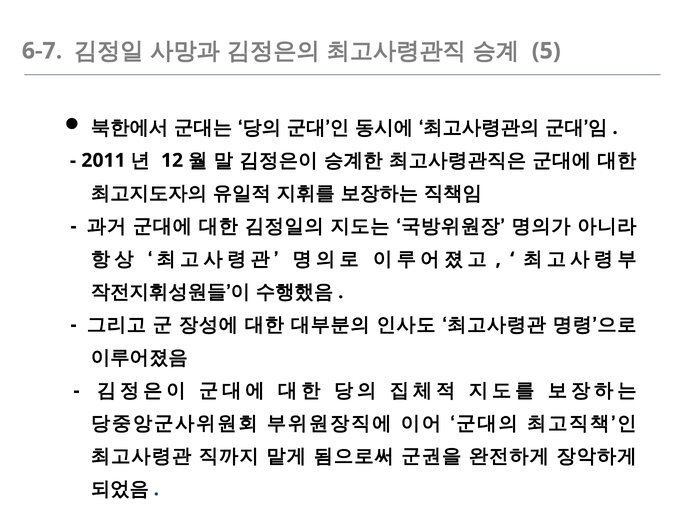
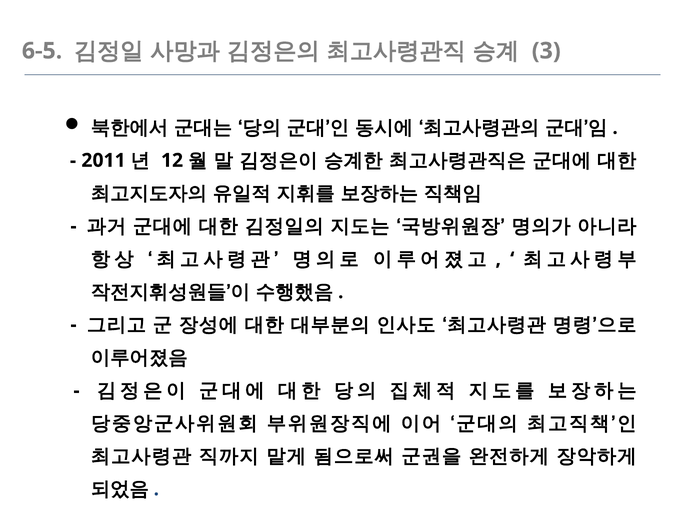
6-7: 6-7 -> 6-5
5: 5 -> 3
